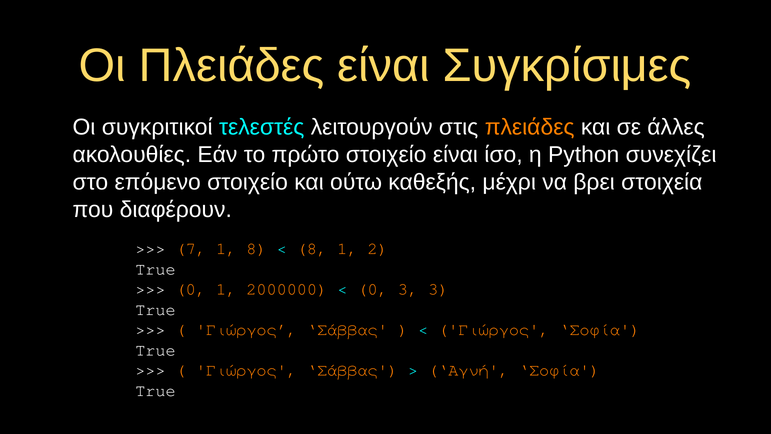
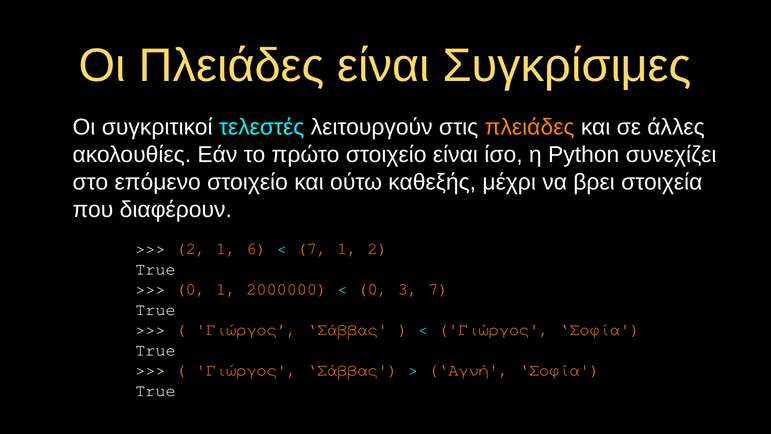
7 at (191, 249): 7 -> 2
1 8: 8 -> 6
8 at (312, 249): 8 -> 7
3 3: 3 -> 7
